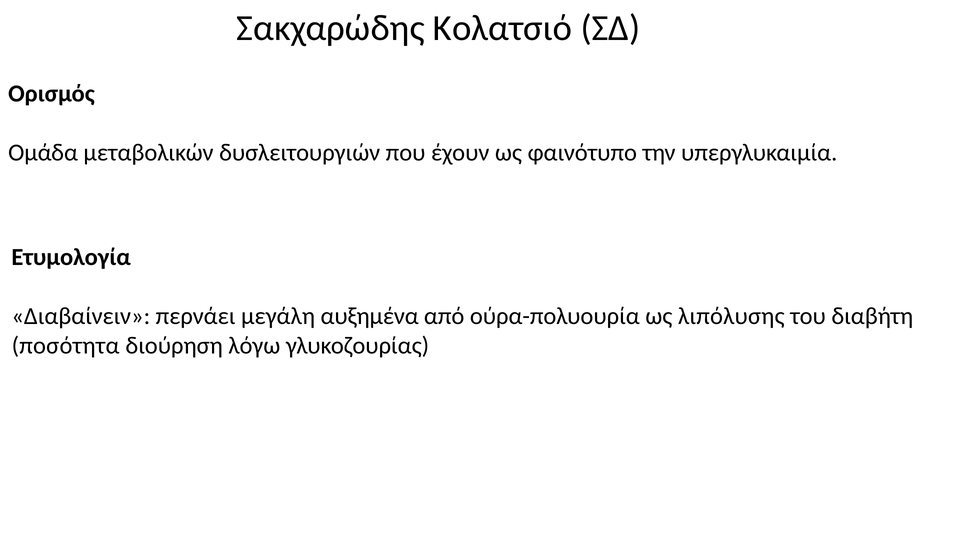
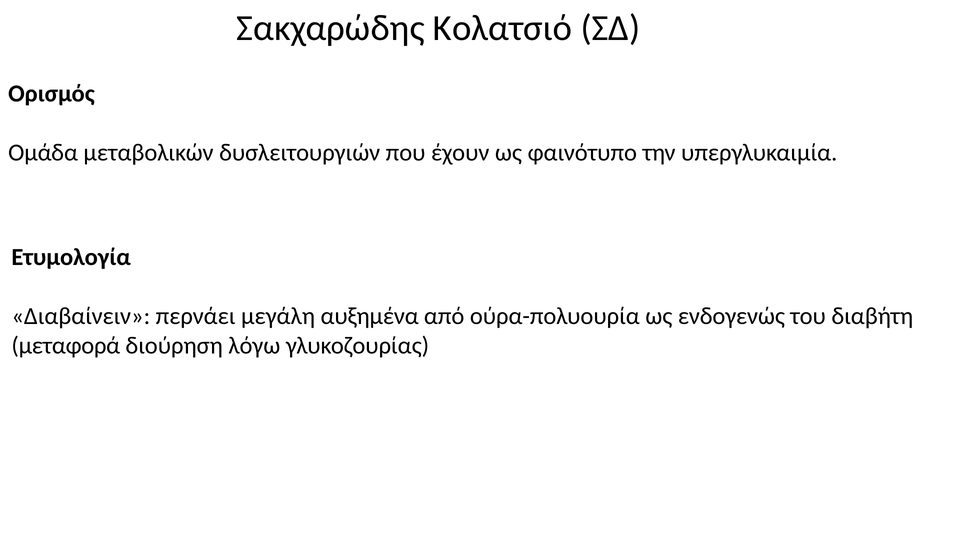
λιπόλυσης: λιπόλυσης -> ενδογενώς
ποσότητα: ποσότητα -> μεταφορά
